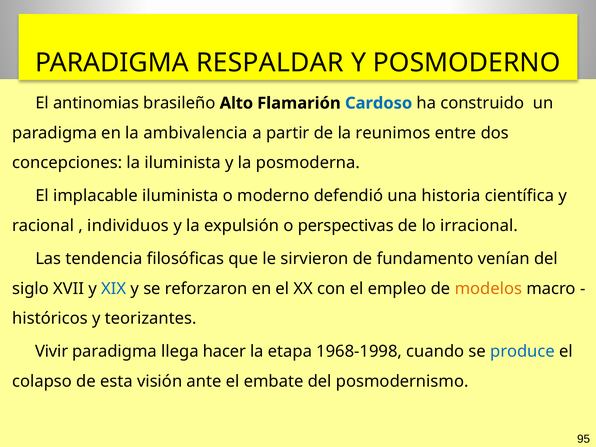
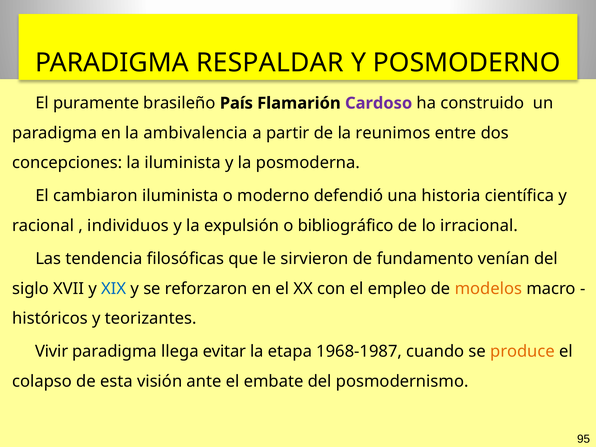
antinomias: antinomias -> puramente
Alto: Alto -> País
Cardoso colour: blue -> purple
implacable: implacable -> cambiaron
perspectivas: perspectivas -> bibliográfico
hacer: hacer -> evitar
1968-1998: 1968-1998 -> 1968-1987
produce colour: blue -> orange
